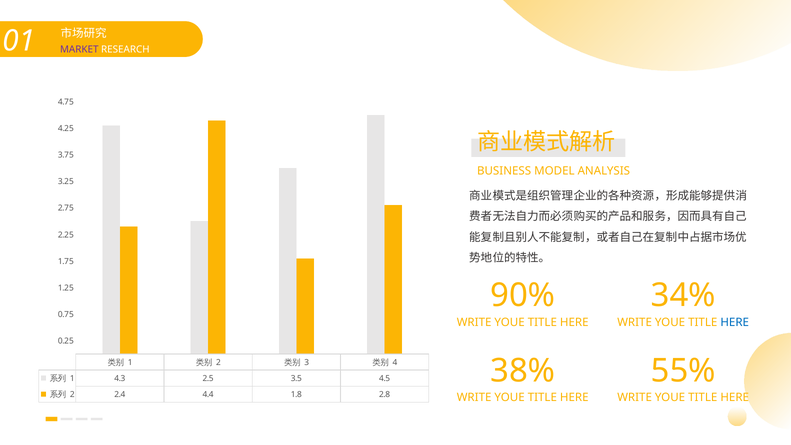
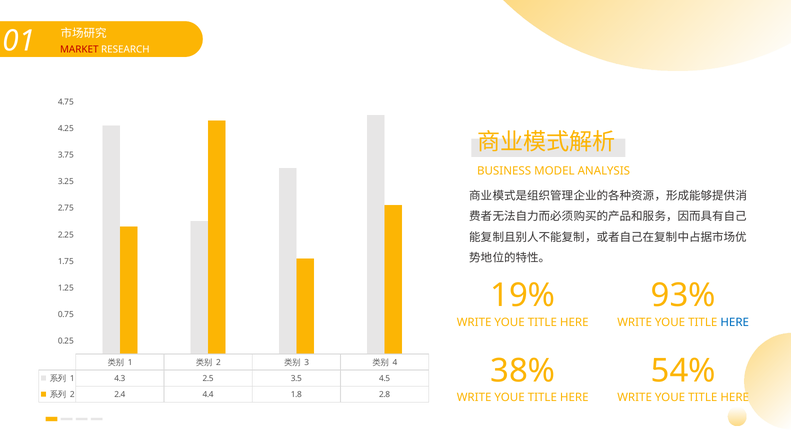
MARKET colour: purple -> red
90%: 90% -> 19%
34%: 34% -> 93%
55%: 55% -> 54%
